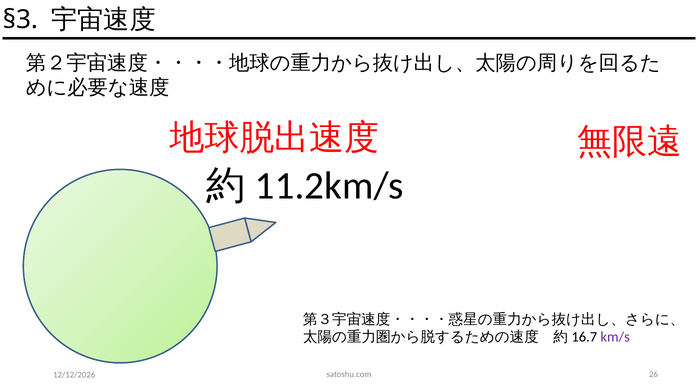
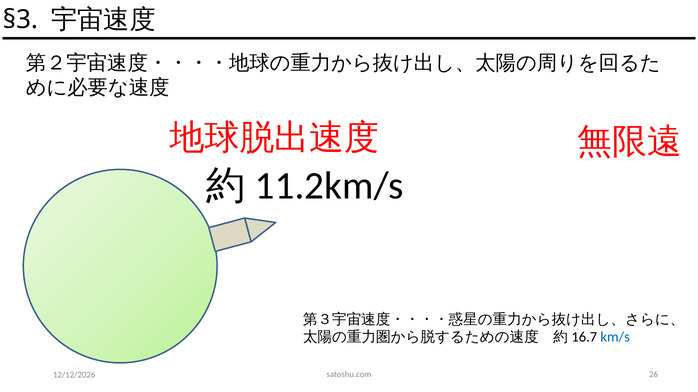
km/s colour: purple -> blue
